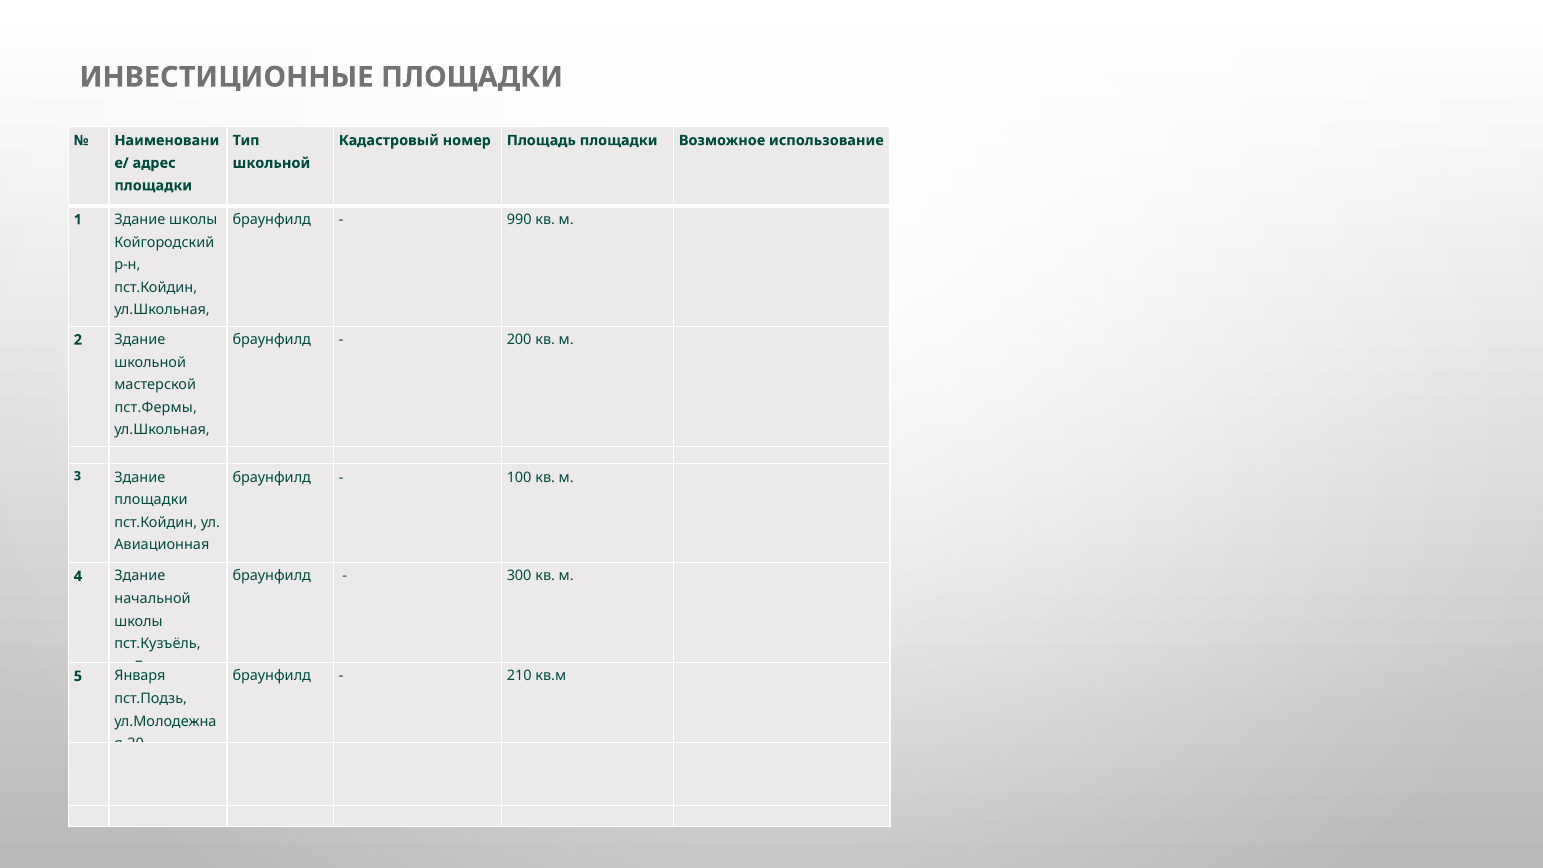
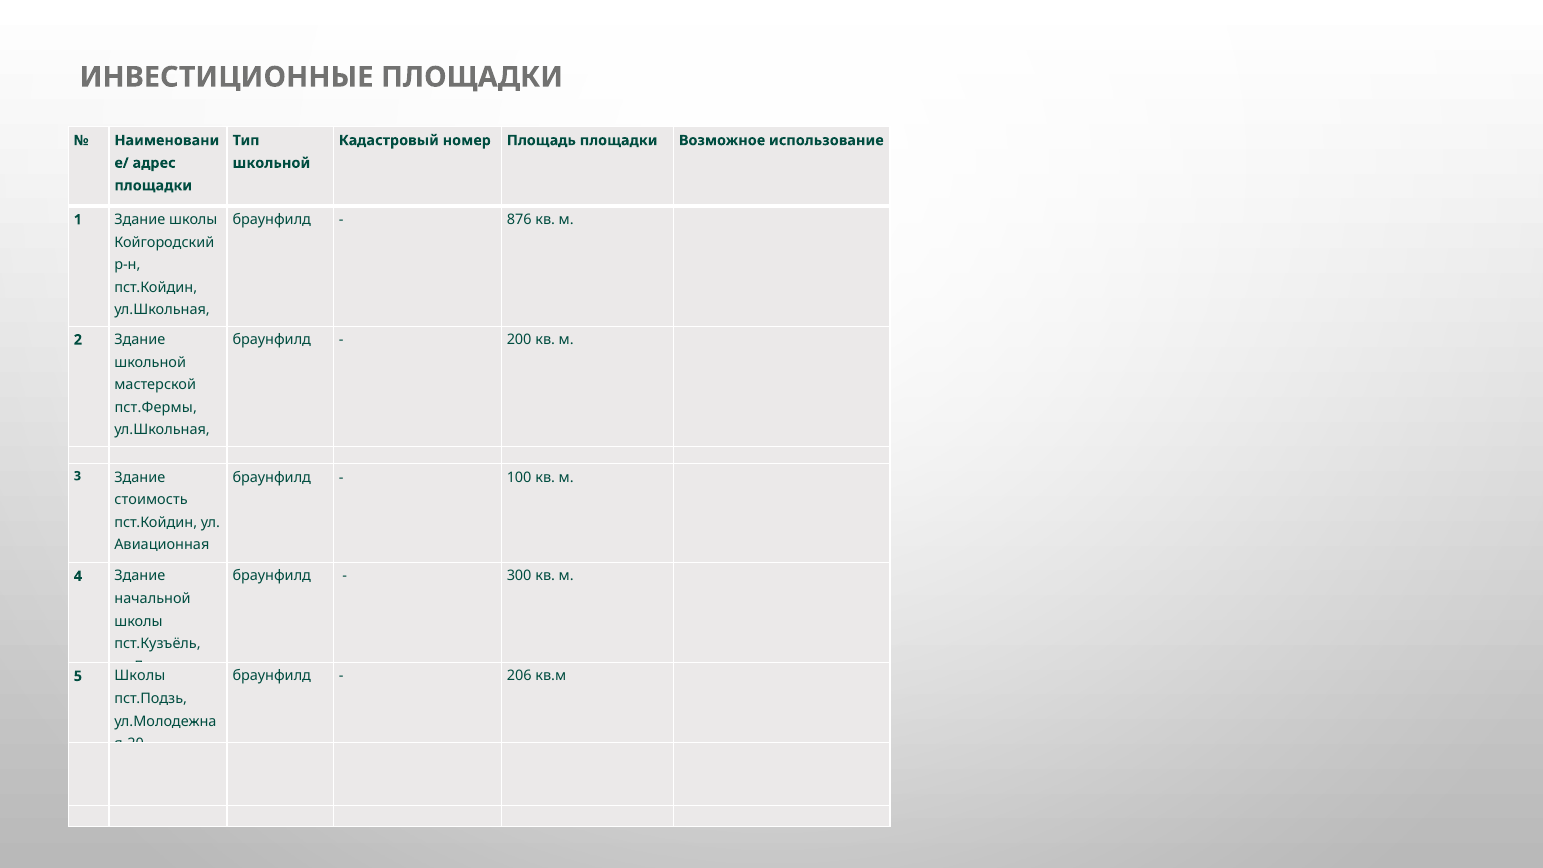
990: 990 -> 876
площадки at (151, 500): площадки -> стоимость
210: 210 -> 206
5 Января: Января -> Школы
